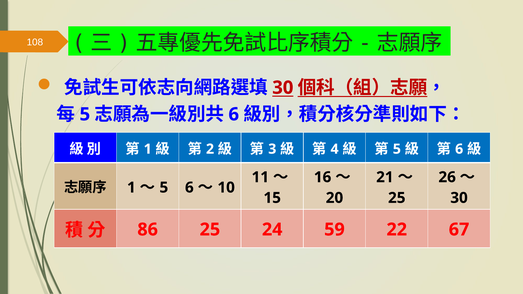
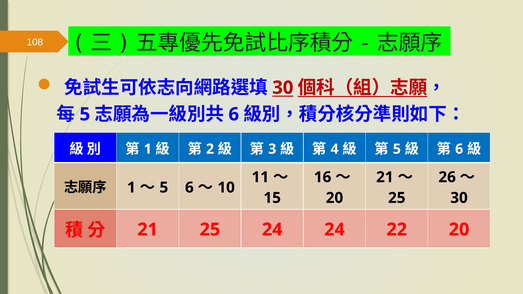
86 at (148, 230): 86 -> 21
24 59: 59 -> 24
22 67: 67 -> 20
